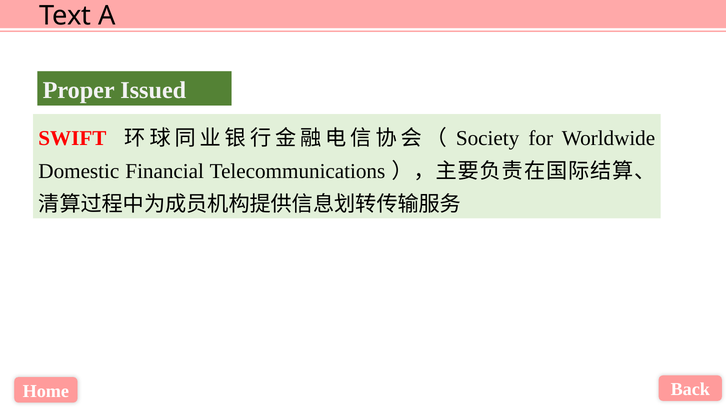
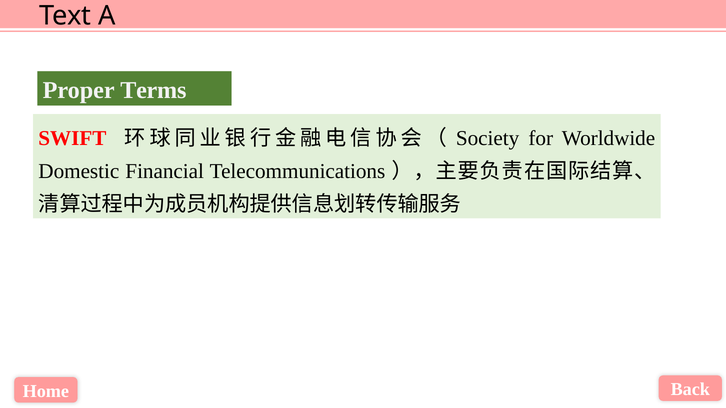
Issued: Issued -> Terms
